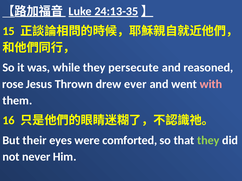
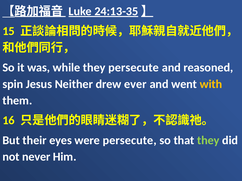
rose: rose -> spin
Thrown: Thrown -> Neither
with colour: pink -> yellow
were comforted: comforted -> persecute
